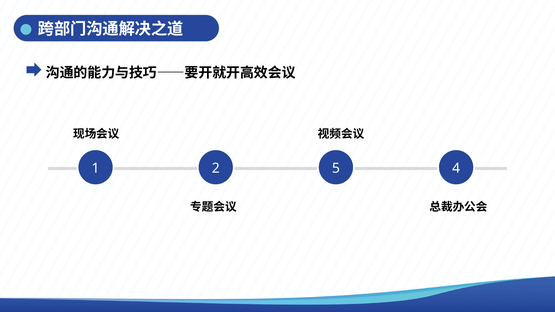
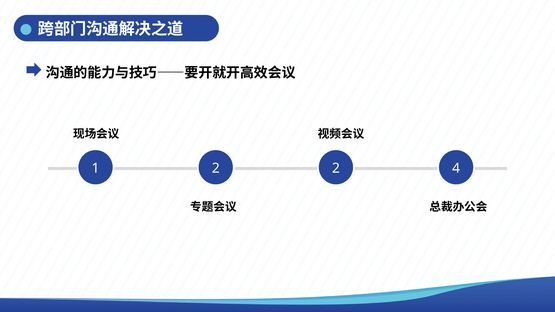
2 5: 5 -> 2
